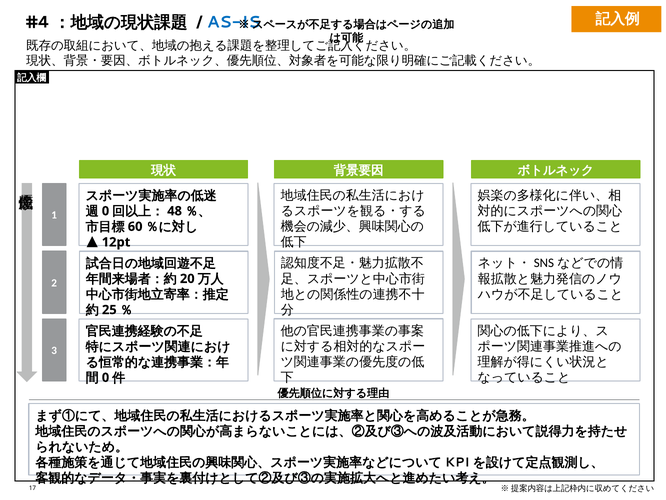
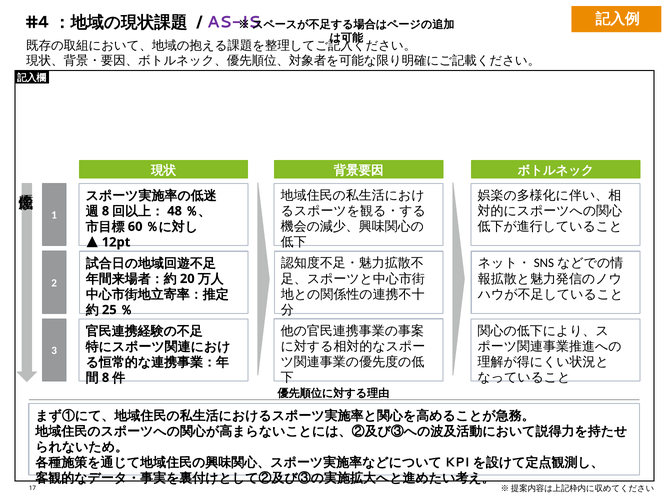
AS-IS colour: blue -> purple
0 at (105, 211): 0 -> 8
0 at (106, 377): 0 -> 8
